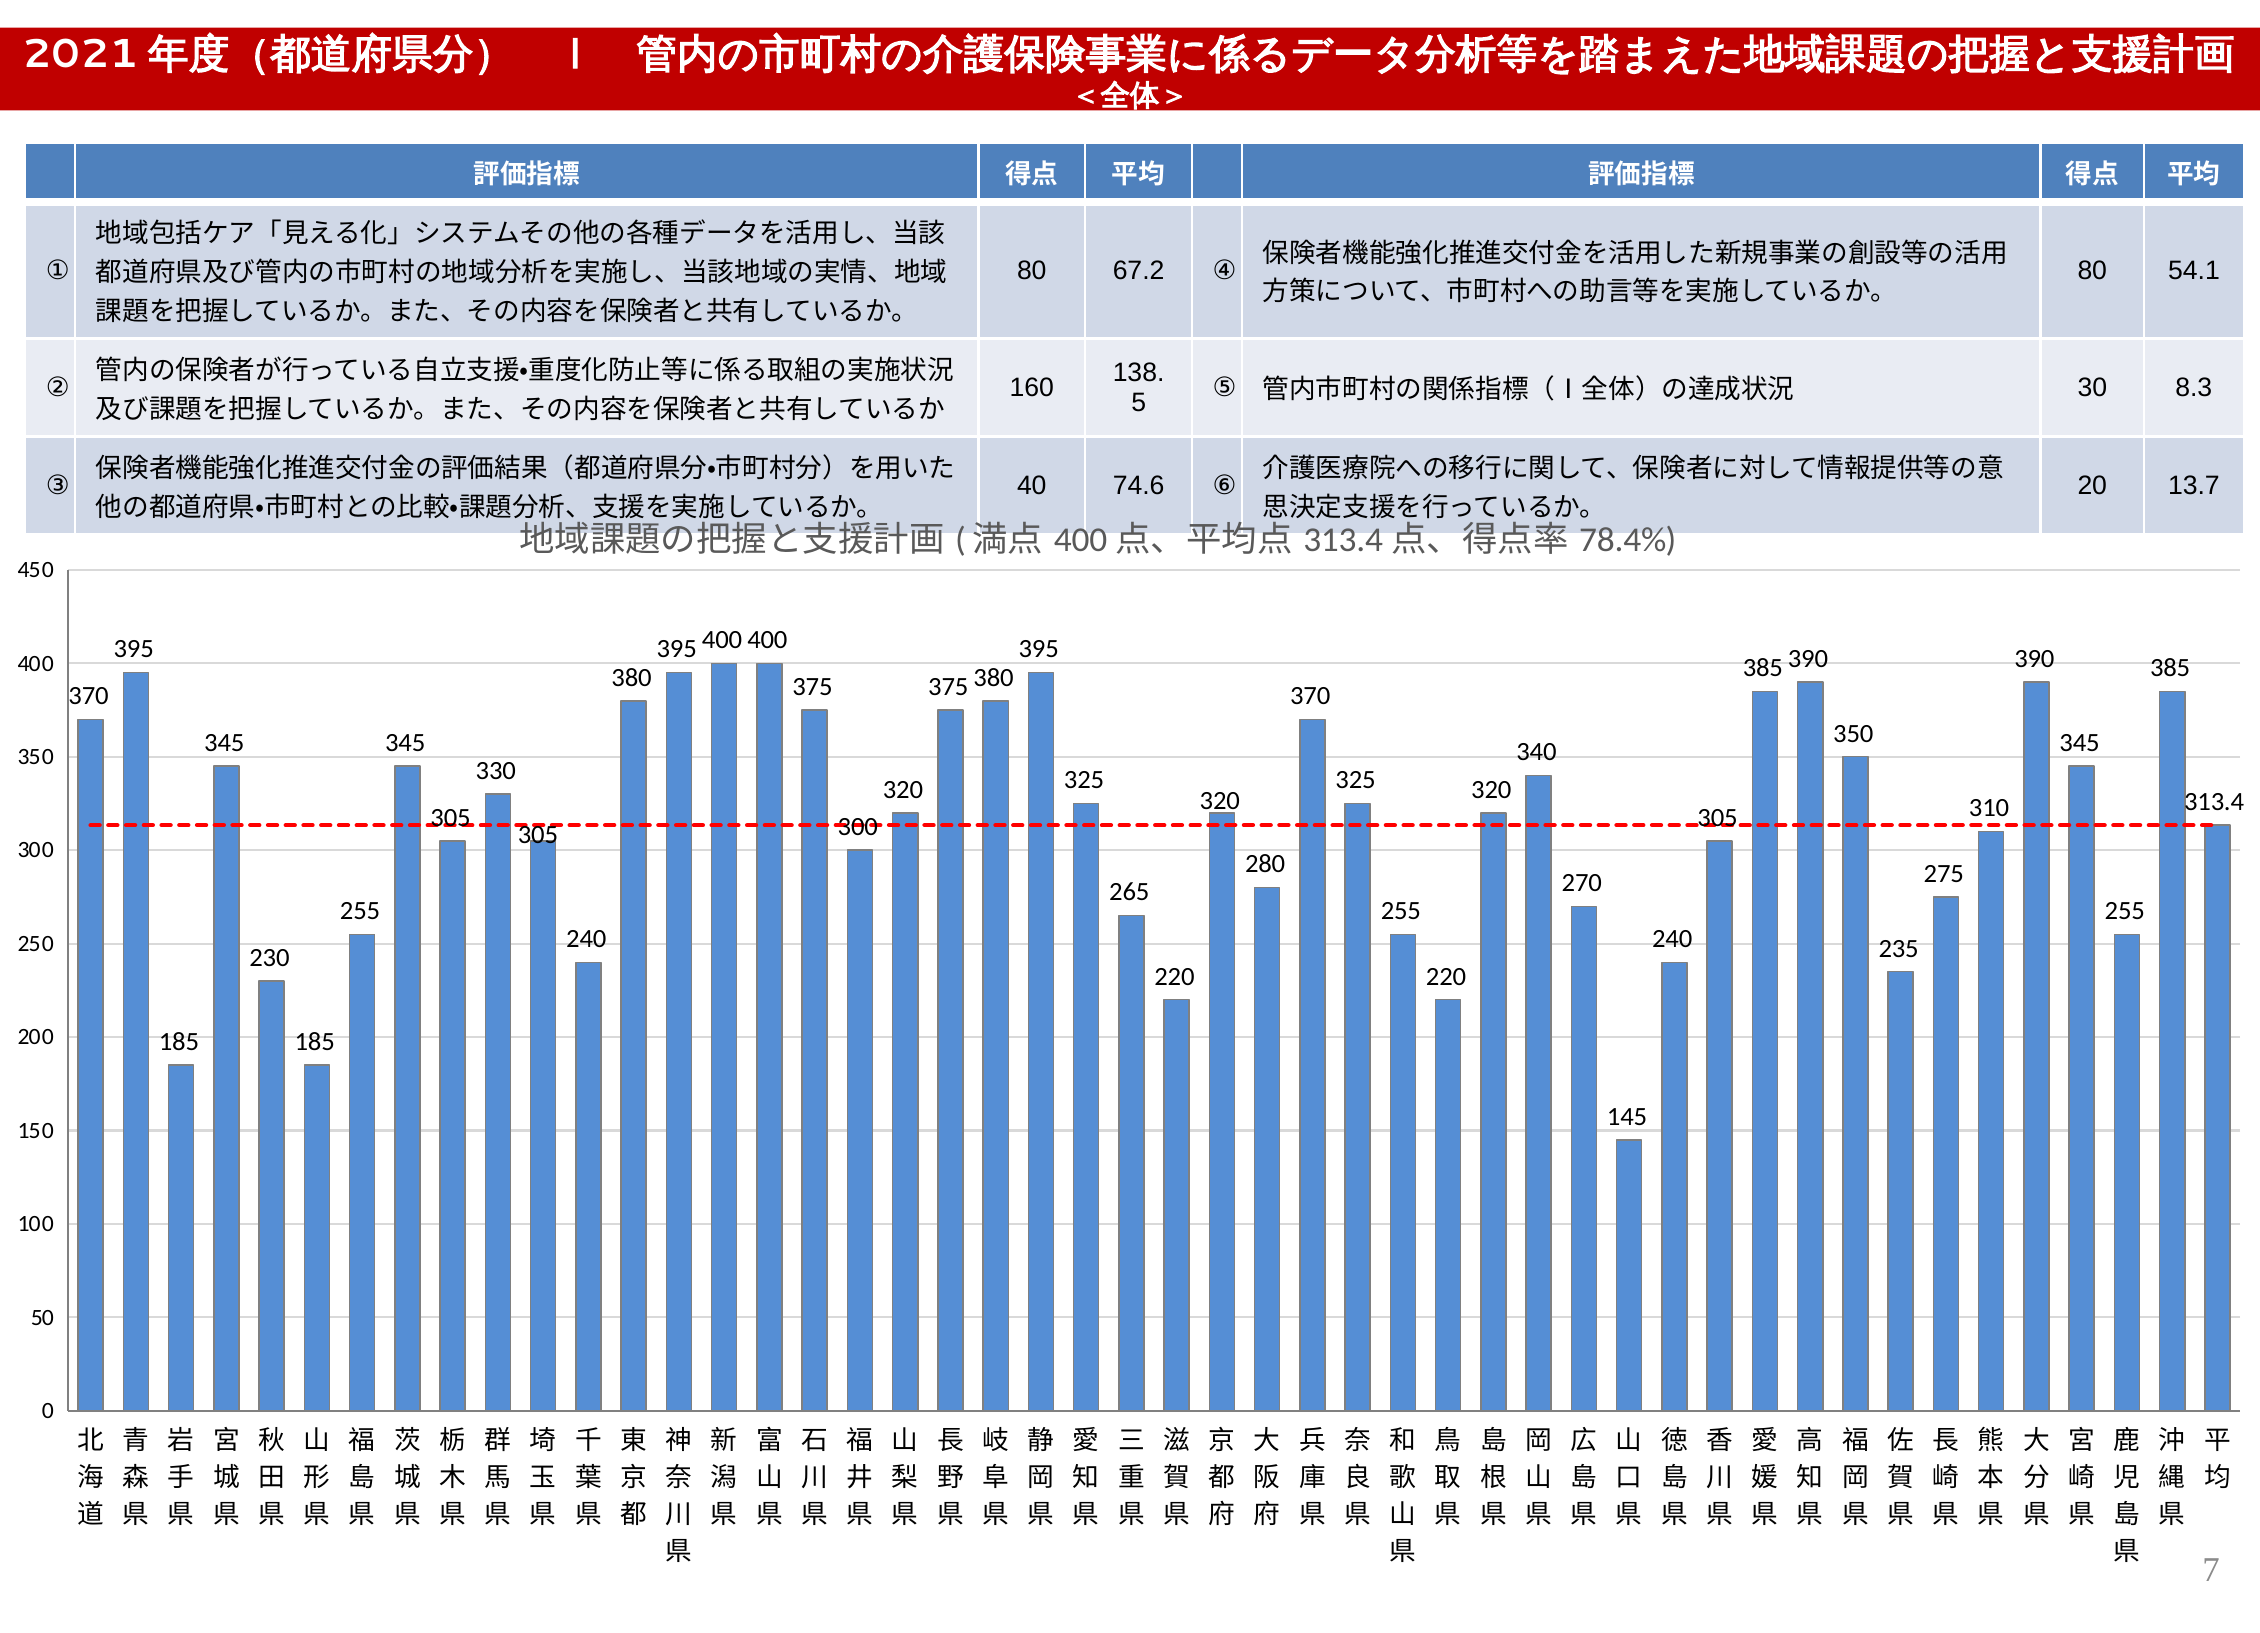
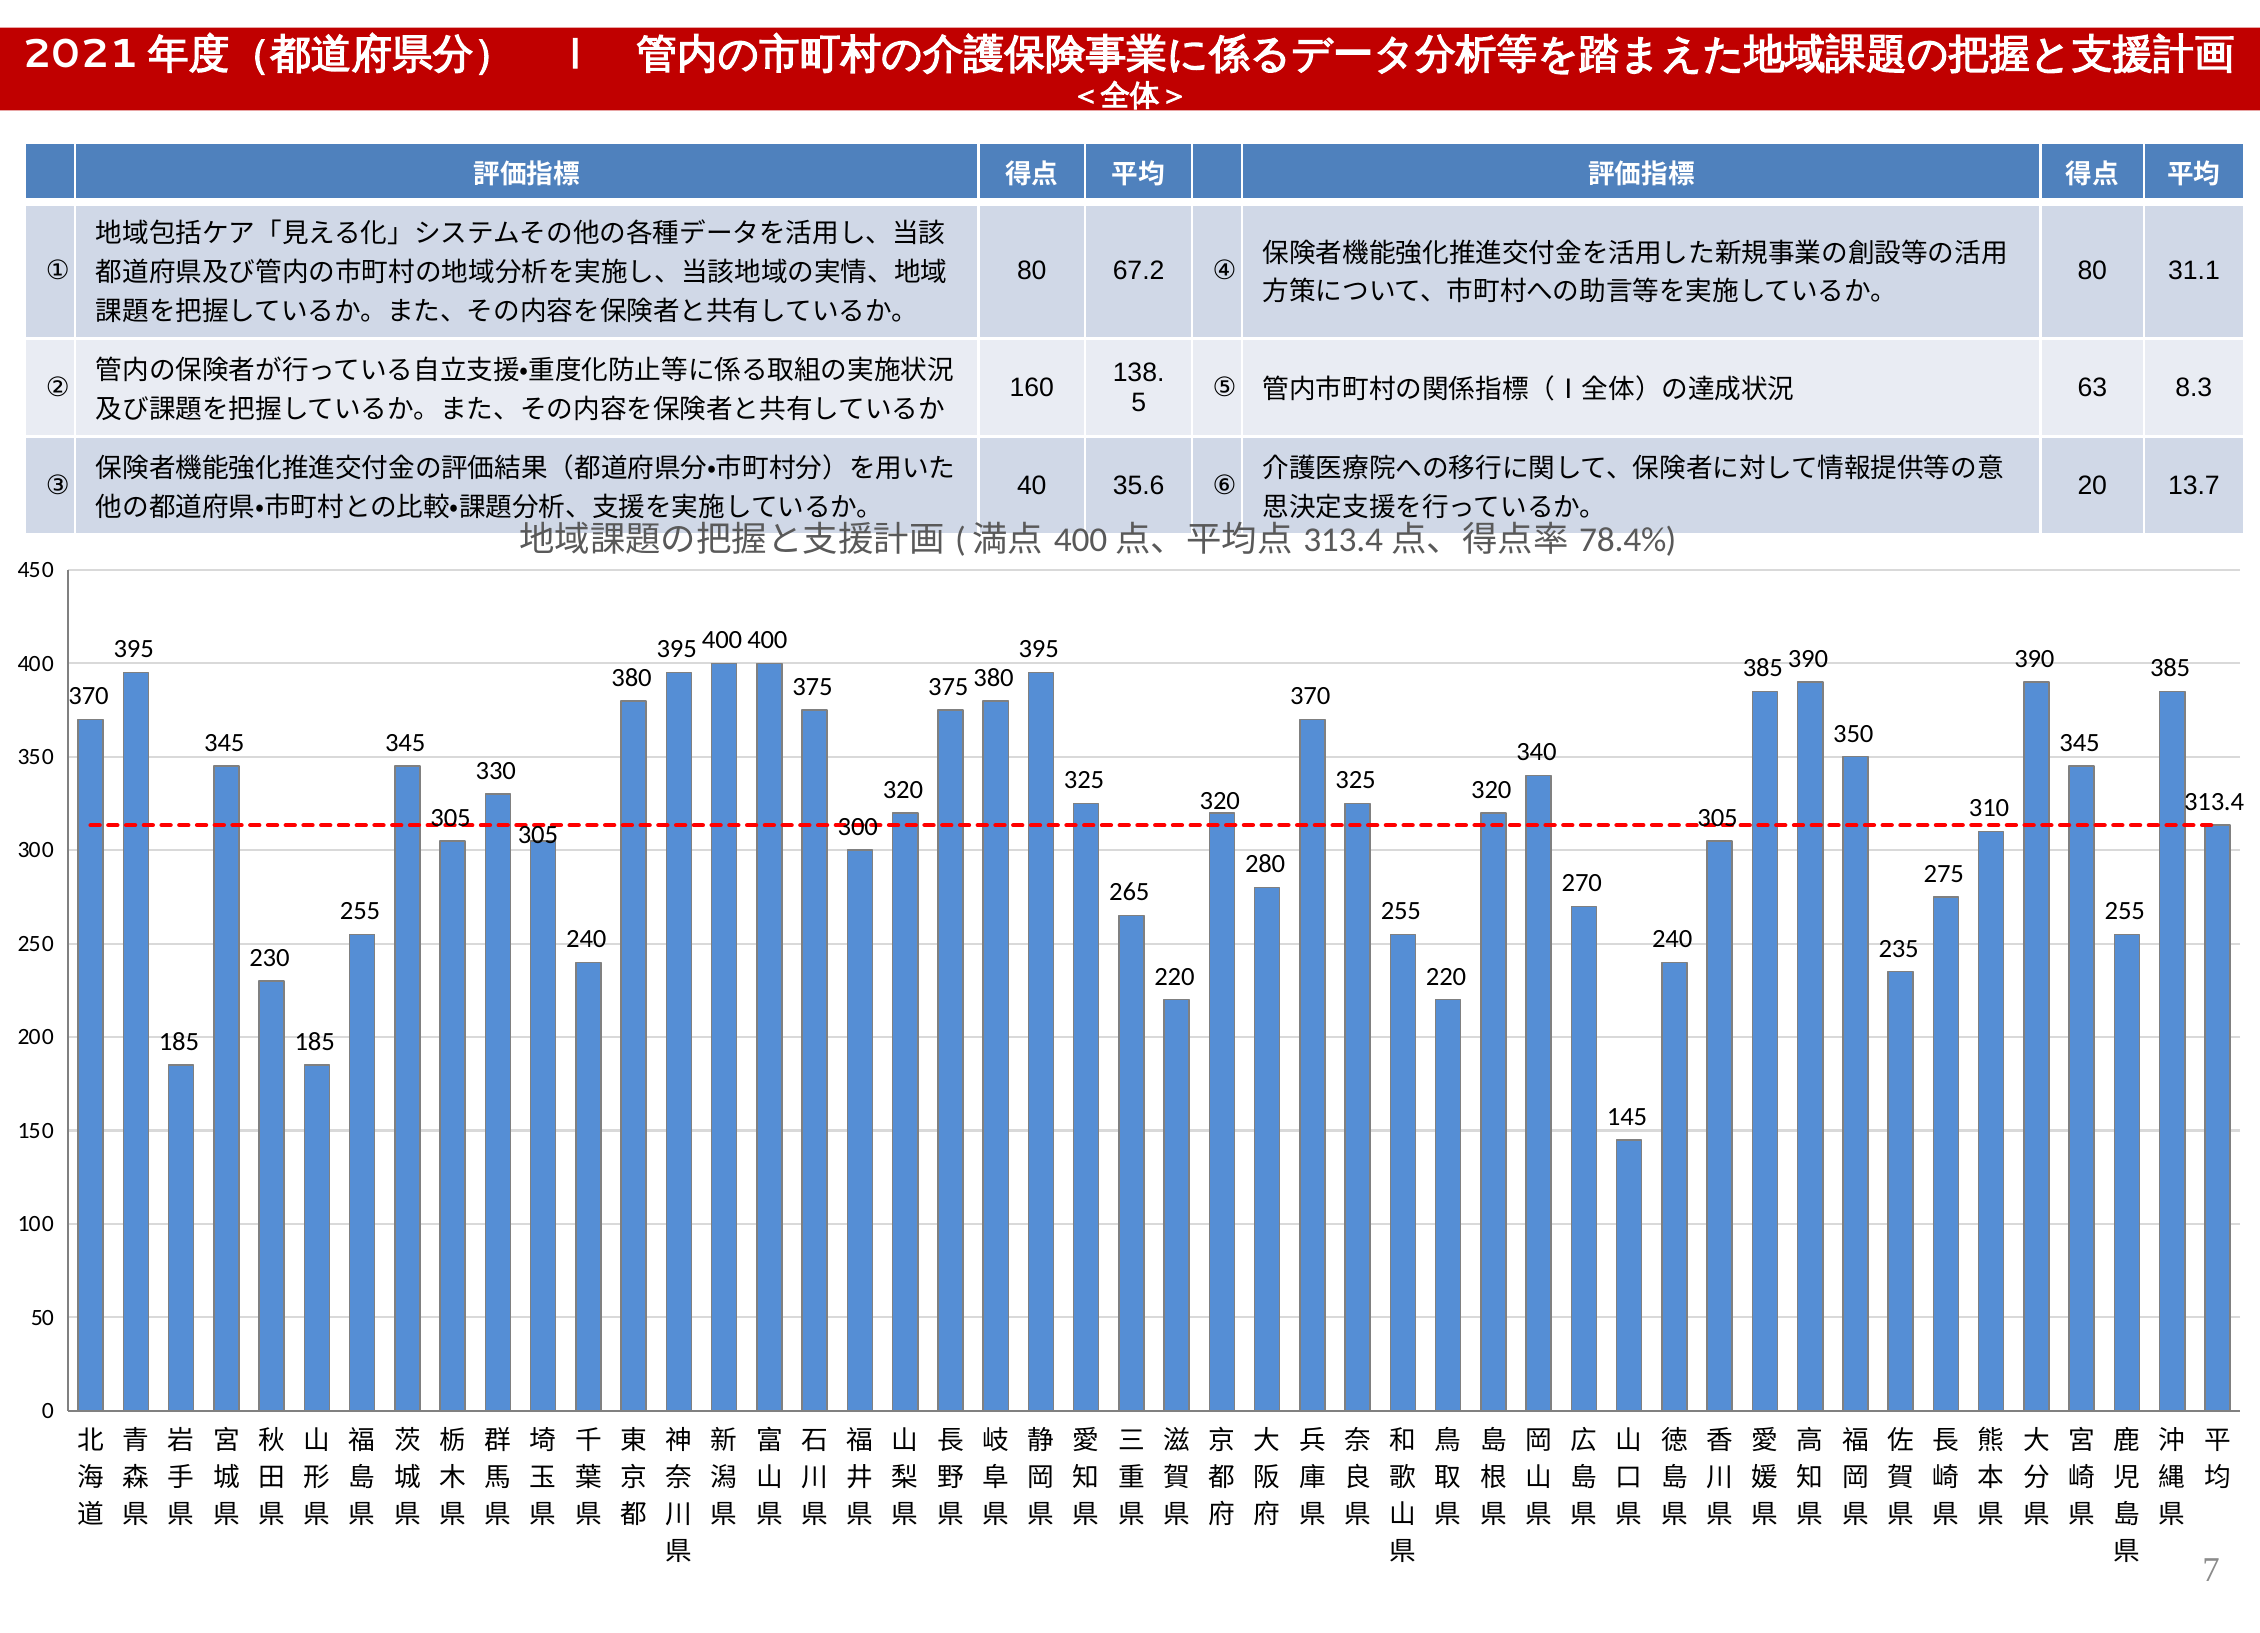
54.1: 54.1 -> 31.1
30: 30 -> 63
74.6: 74.6 -> 35.6
